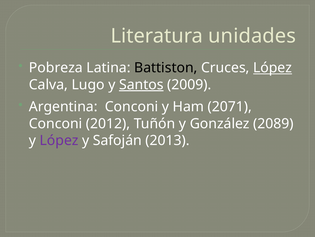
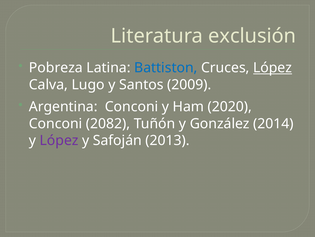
unidades: unidades -> exclusión
Battiston colour: black -> blue
Santos underline: present -> none
2071: 2071 -> 2020
2012: 2012 -> 2082
2089: 2089 -> 2014
